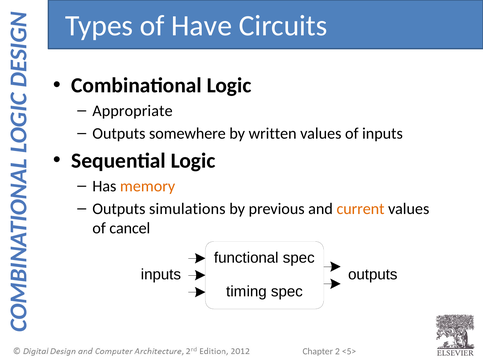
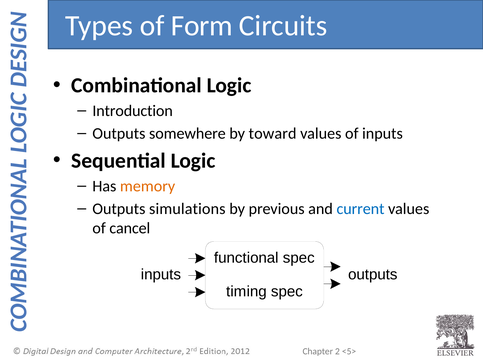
Have: Have -> Form
Appropriate: Appropriate -> Introduction
written: written -> toward
current colour: orange -> blue
